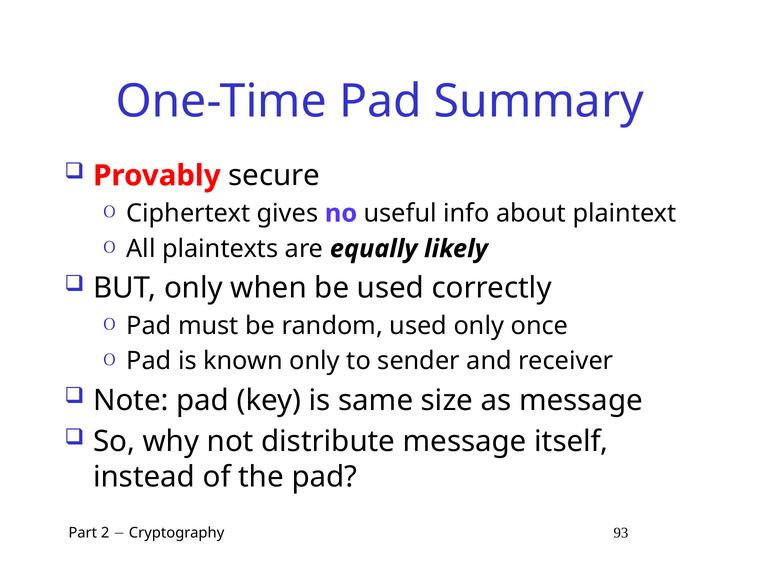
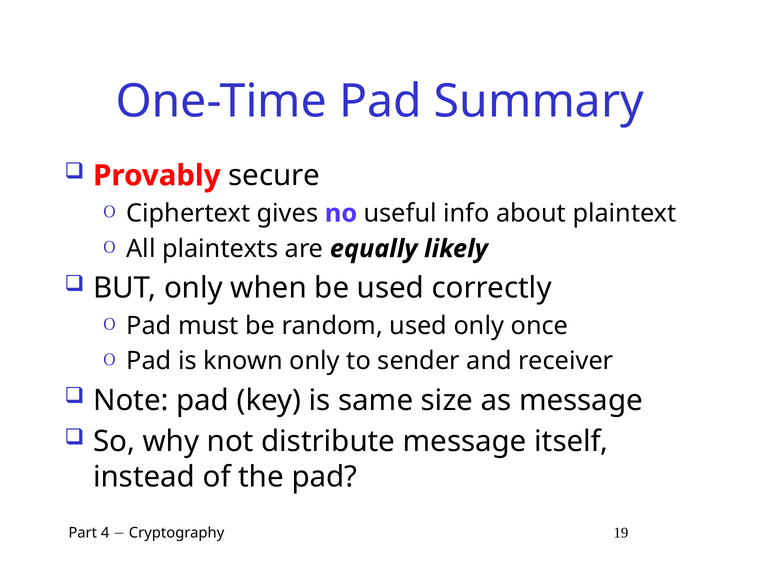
2: 2 -> 4
93: 93 -> 19
